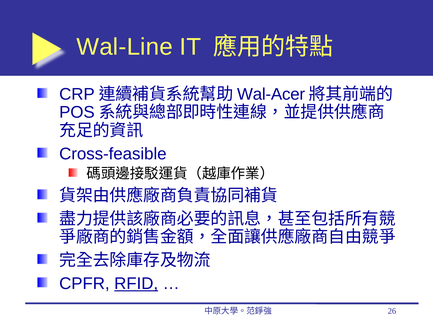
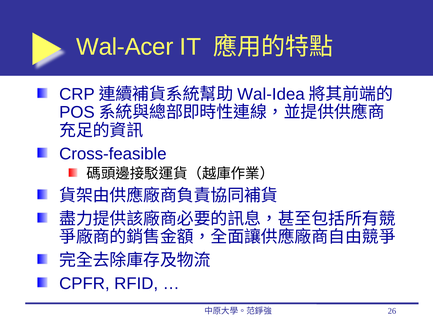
Wal-Line: Wal-Line -> Wal-Acer
Wal-Acer: Wal-Acer -> Wal-Idea
RFID underline: present -> none
